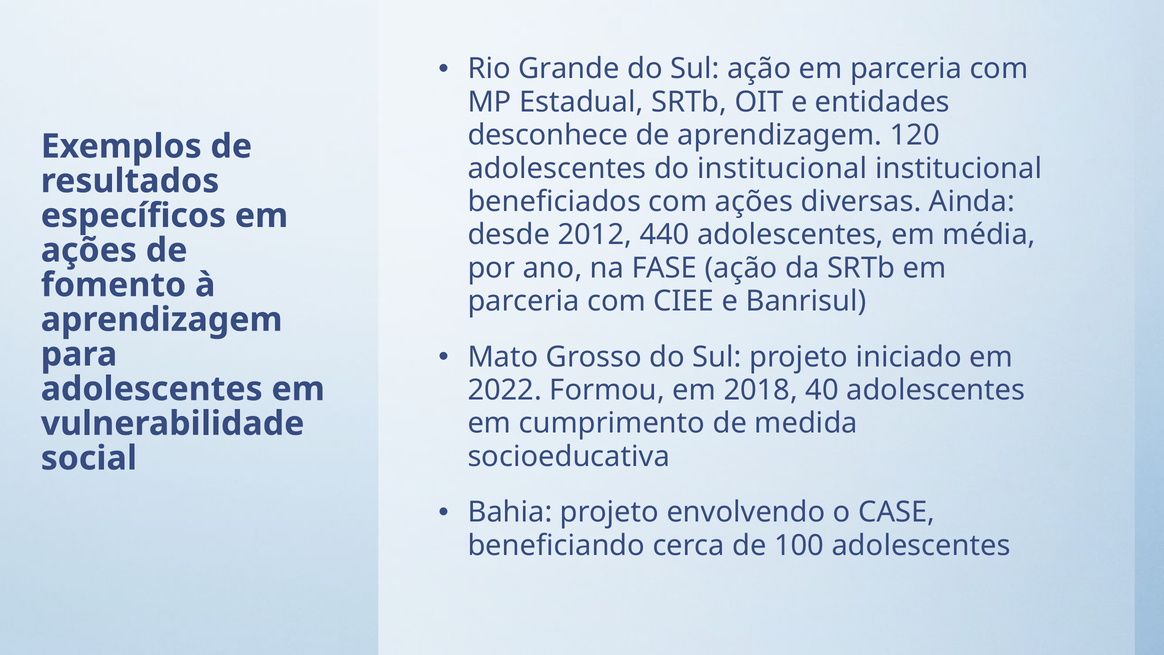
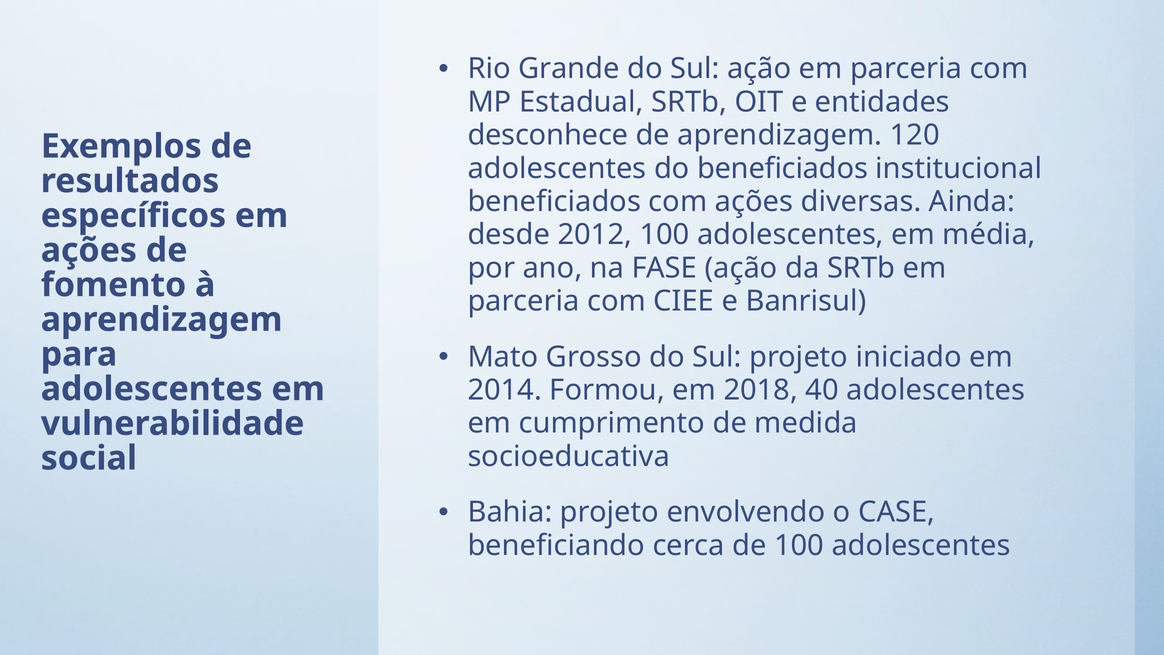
do institucional: institucional -> beneficiados
2012 440: 440 -> 100
2022: 2022 -> 2014
